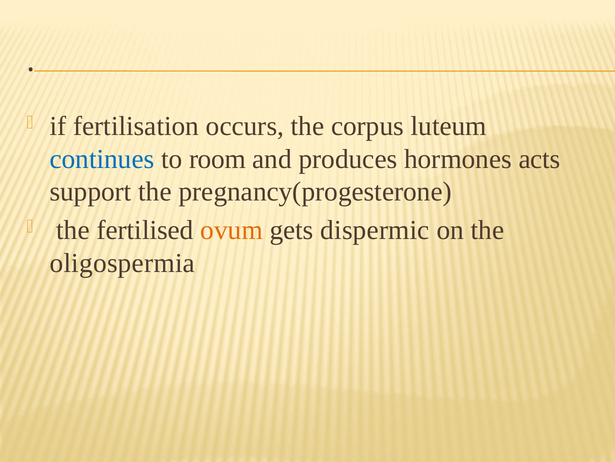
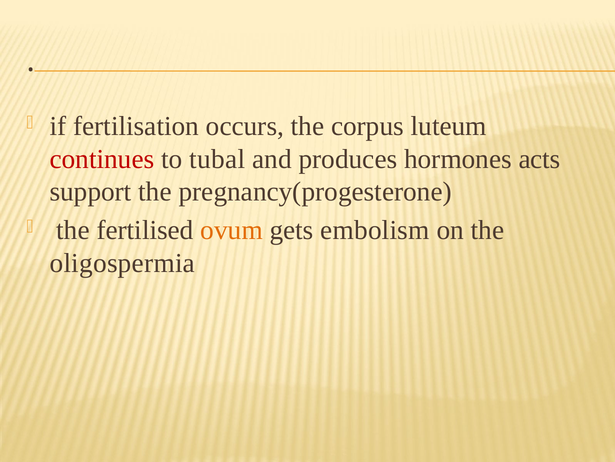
continues colour: blue -> red
room: room -> tubal
dispermic: dispermic -> embolism
